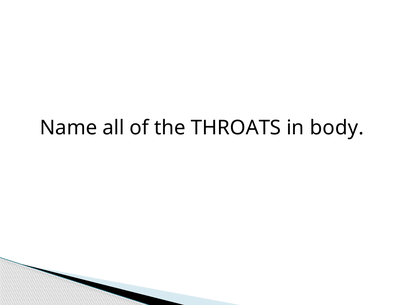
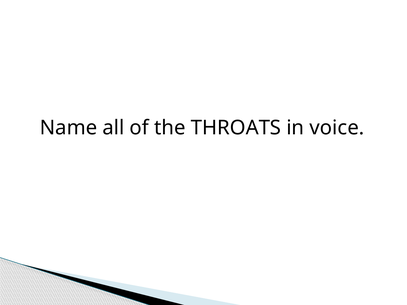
body: body -> voice
